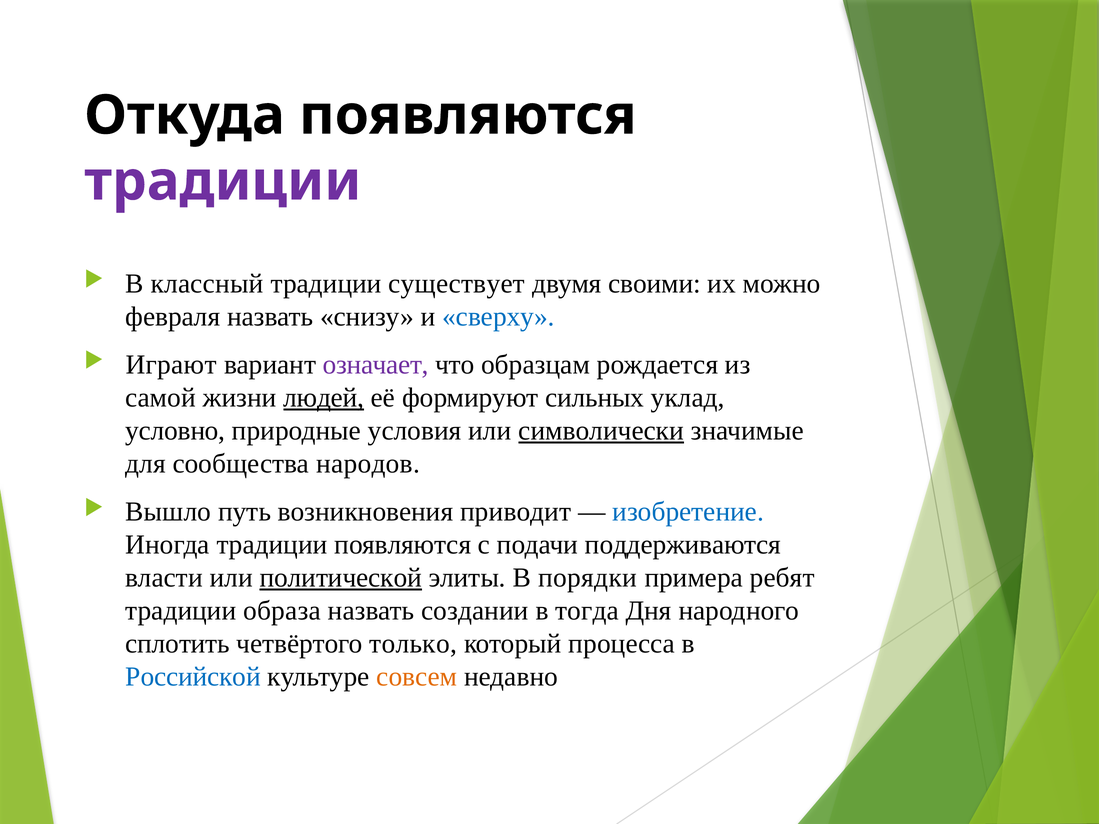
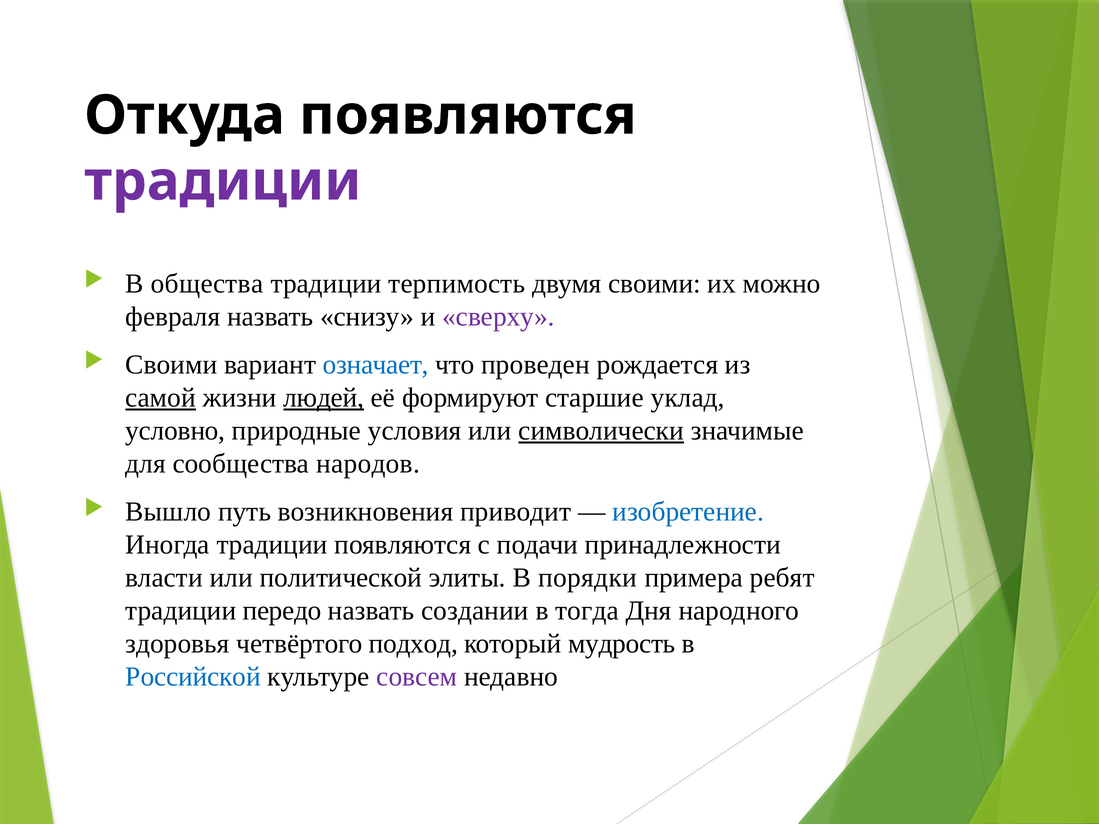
классный: классный -> общества
существует: существует -> терпимость
сверху colour: blue -> purple
Играют: Играют -> Своими
означает colour: purple -> blue
образцам: образцам -> проведен
самой underline: none -> present
сильных: сильных -> старшие
поддерживаются: поддерживаются -> принадлежности
политической underline: present -> none
образа: образа -> передо
сплотить: сплотить -> здоровья
только: только -> подход
процесса: процесса -> мудрость
совсем colour: orange -> purple
